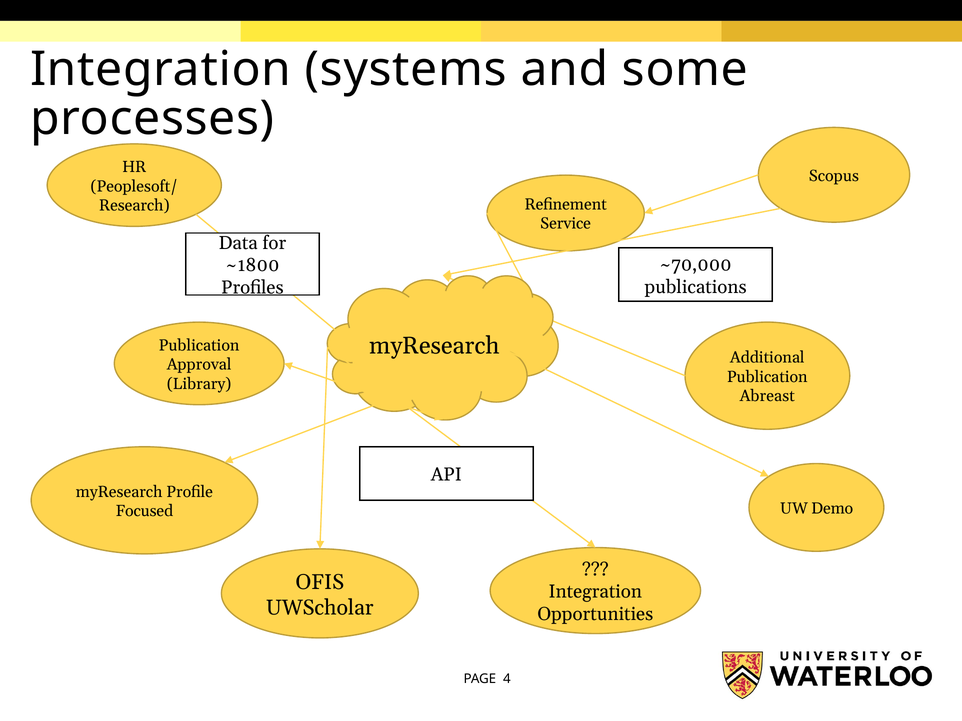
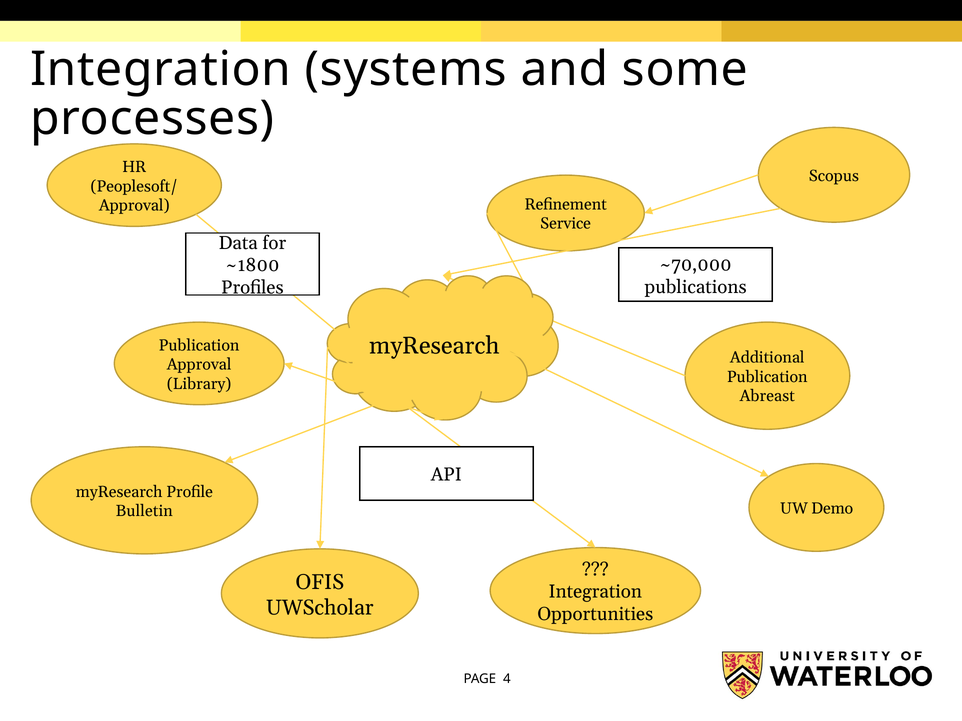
Research at (134, 206): Research -> Approval
Focused: Focused -> Bulletin
